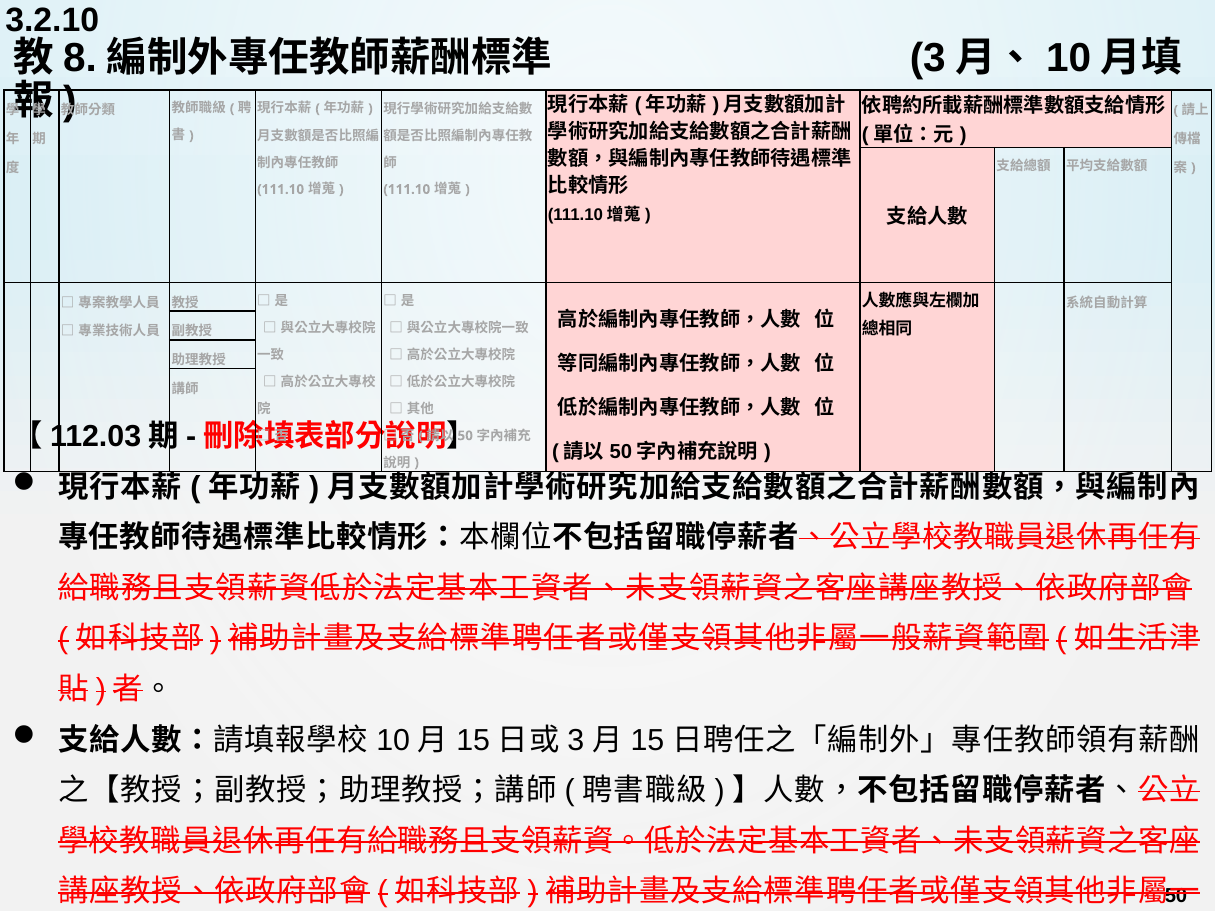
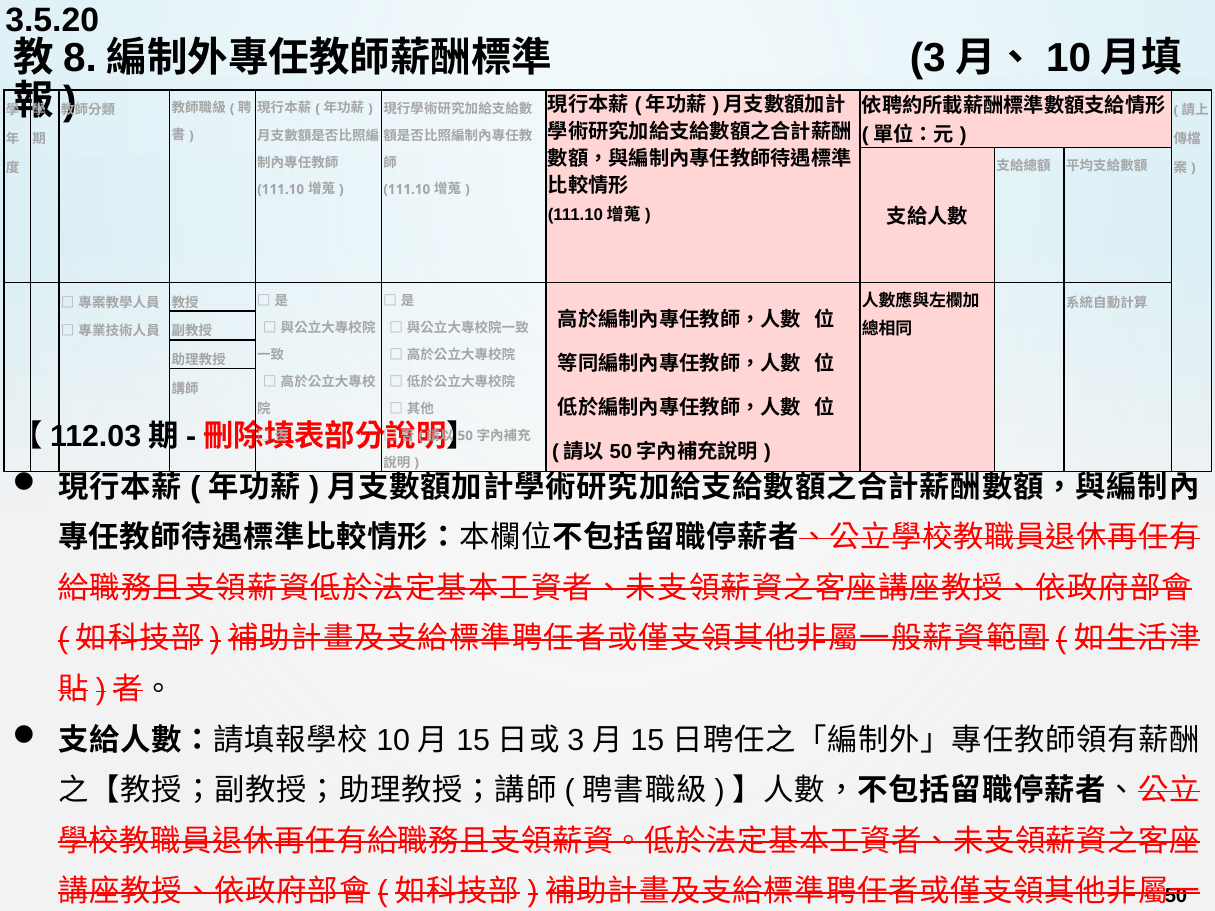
3.2.10: 3.2.10 -> 3.5.20
